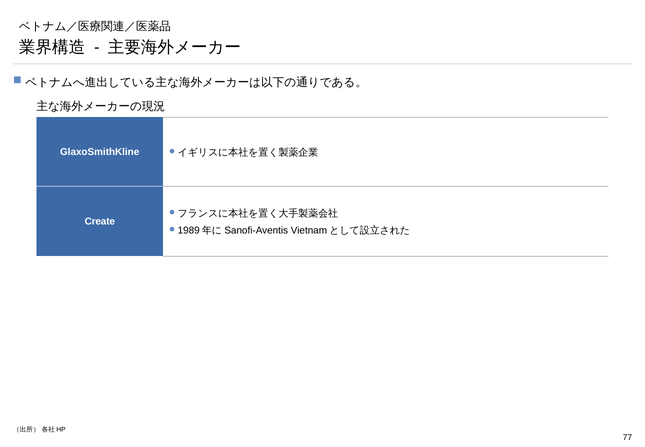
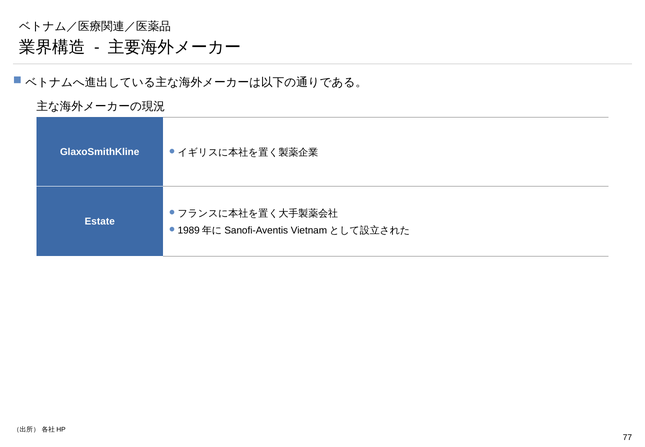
Create: Create -> Estate
